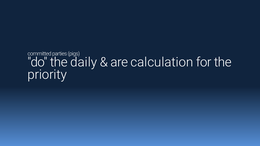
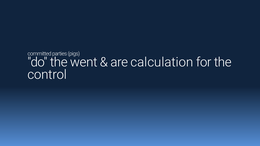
daily: daily -> went
priority: priority -> control
